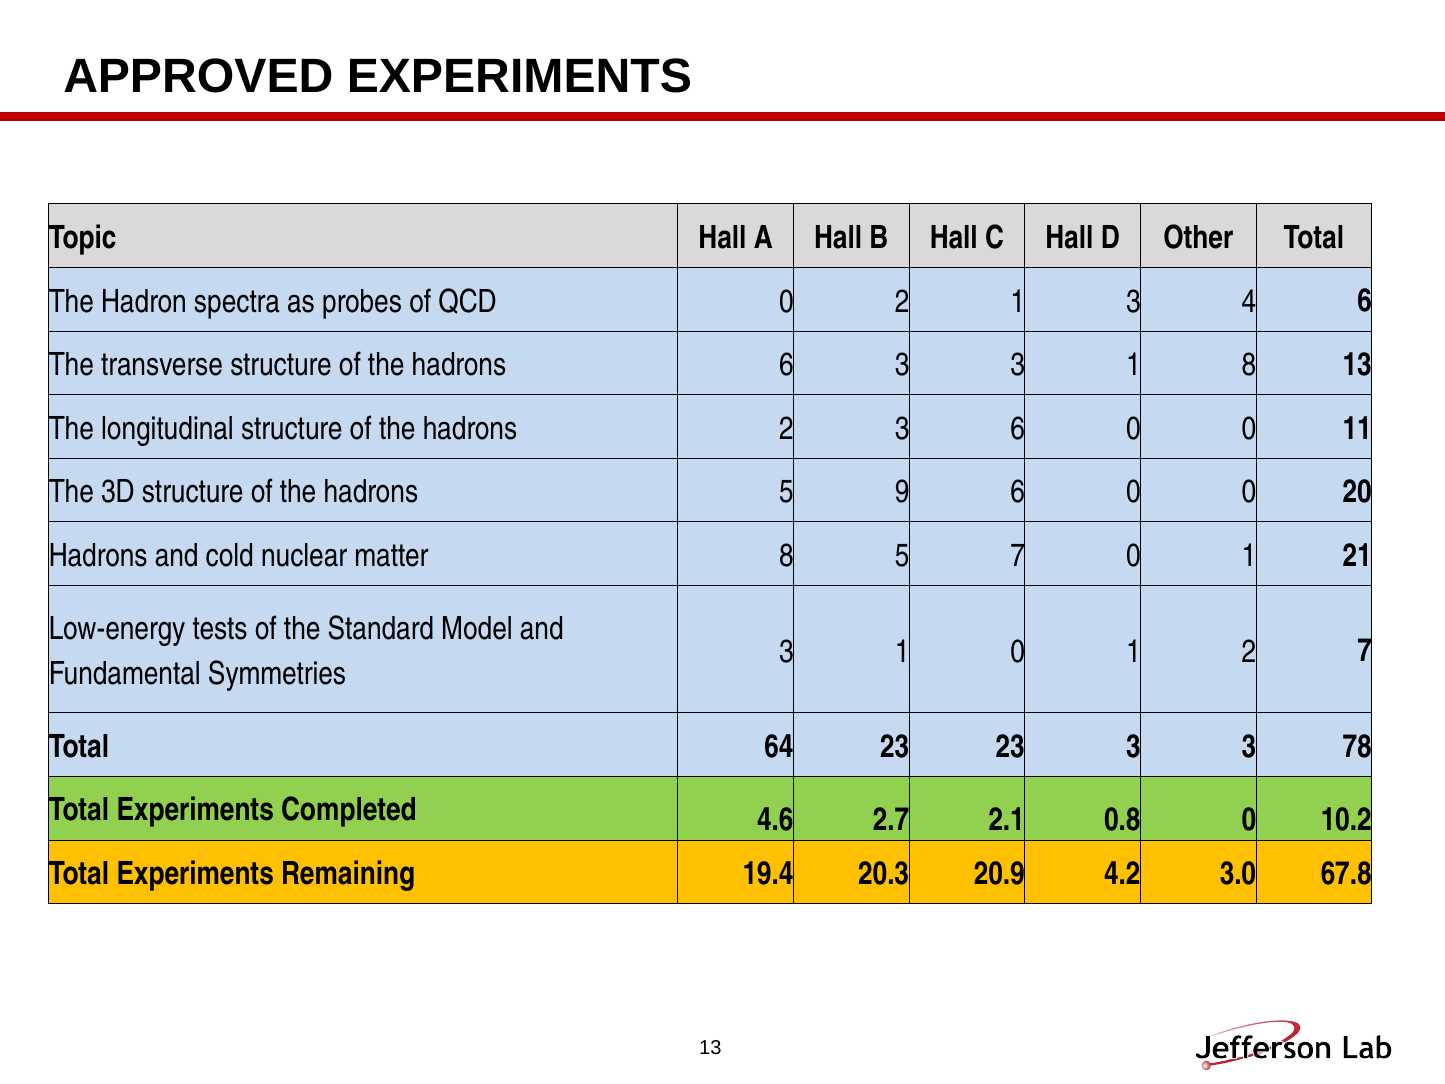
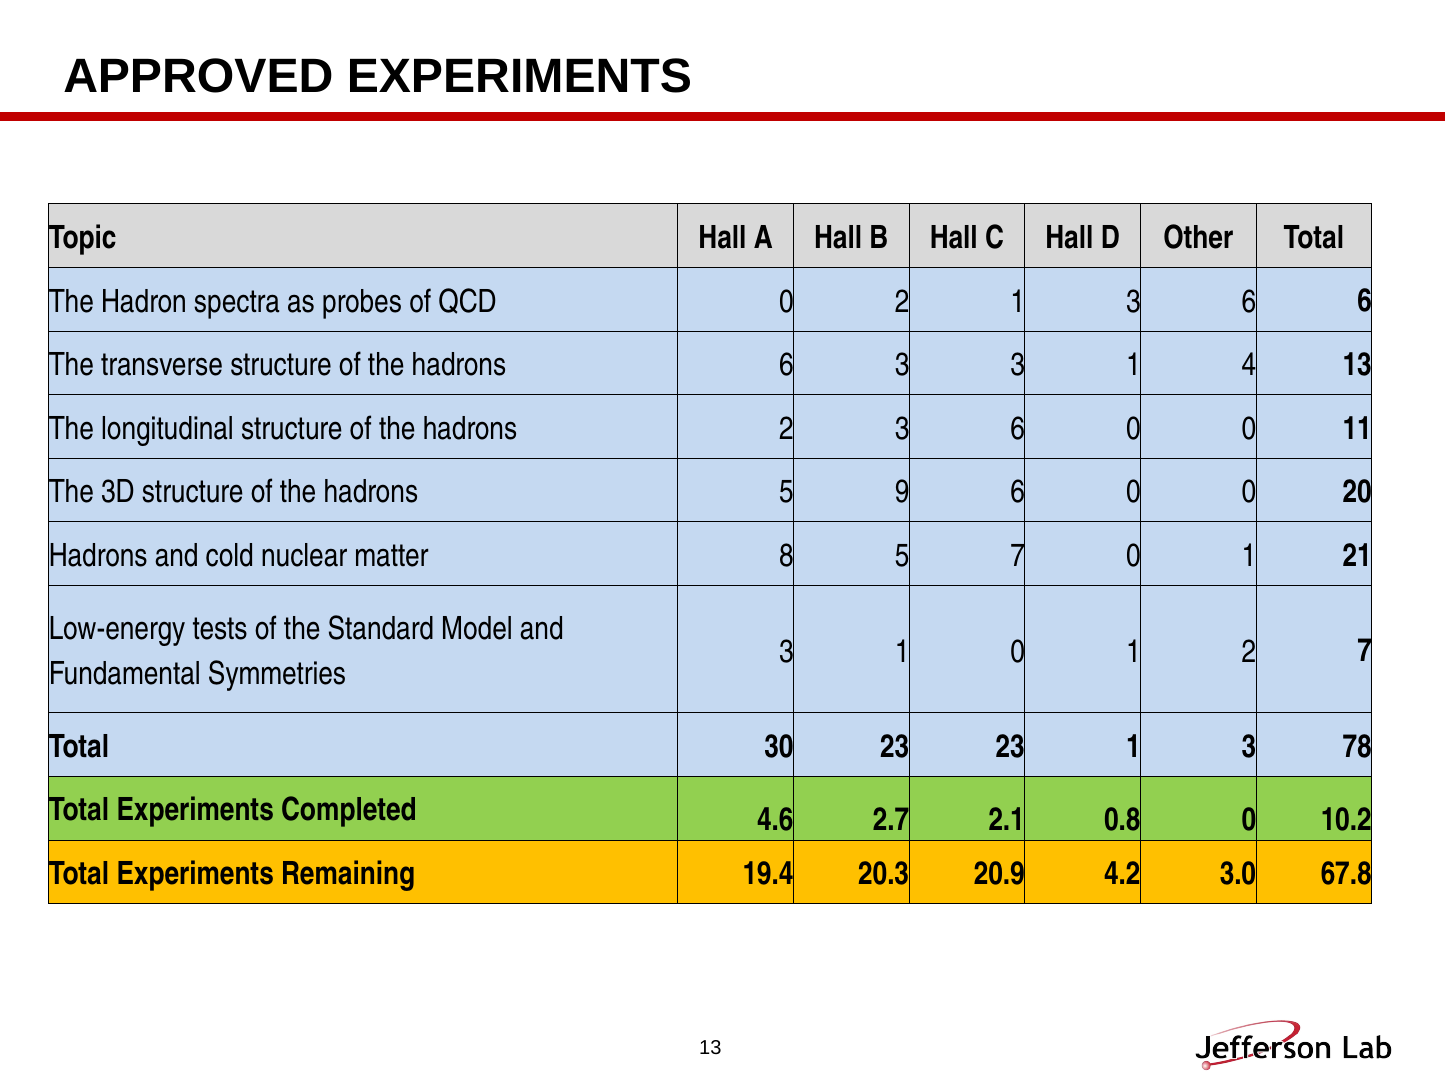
1 3 4: 4 -> 6
1 8: 8 -> 4
64: 64 -> 30
23 3: 3 -> 1
